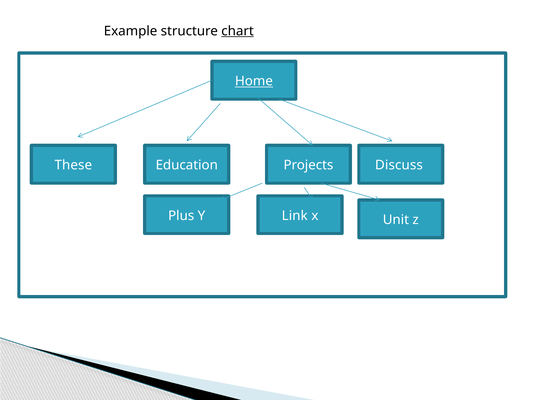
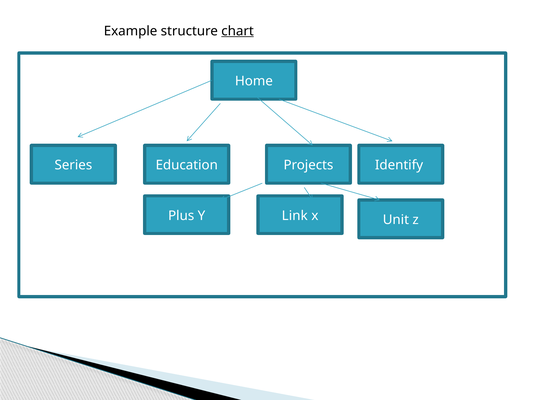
Home underline: present -> none
These: These -> Series
Discuss: Discuss -> Identify
